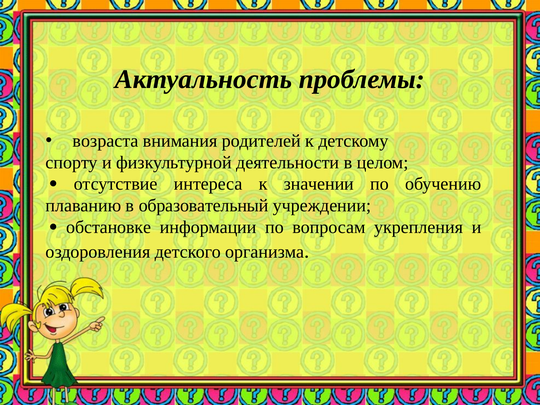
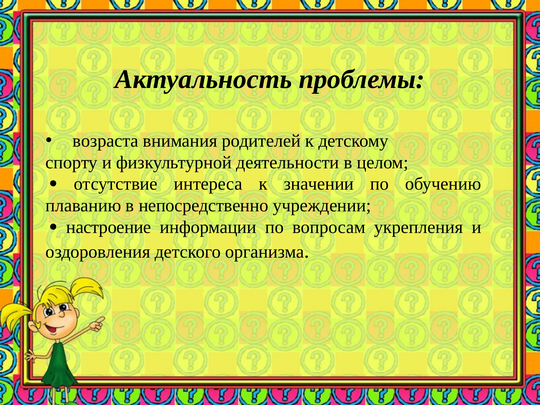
образовательный: образовательный -> непосредственно
обстановке: обстановке -> настроение
